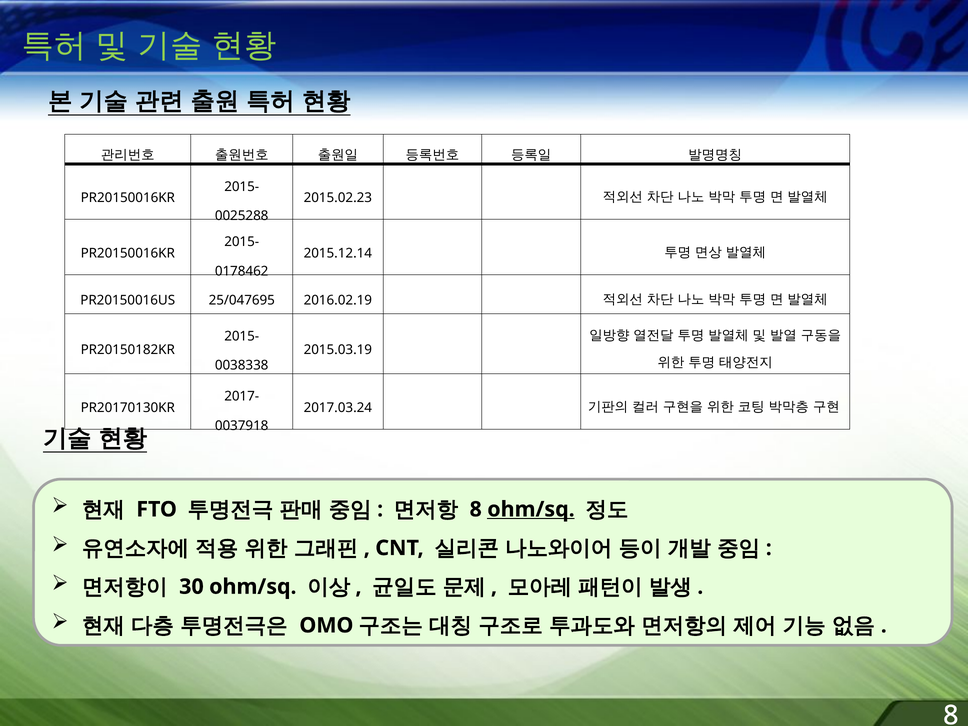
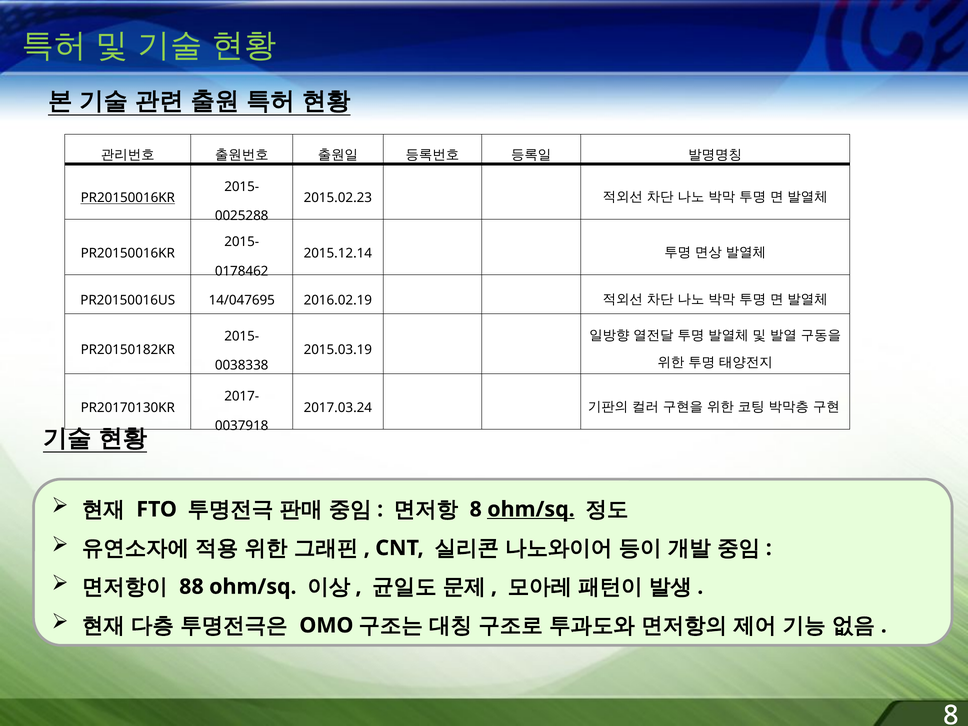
PR20150016KR at (128, 198) underline: none -> present
25/047695: 25/047695 -> 14/047695
30: 30 -> 88
